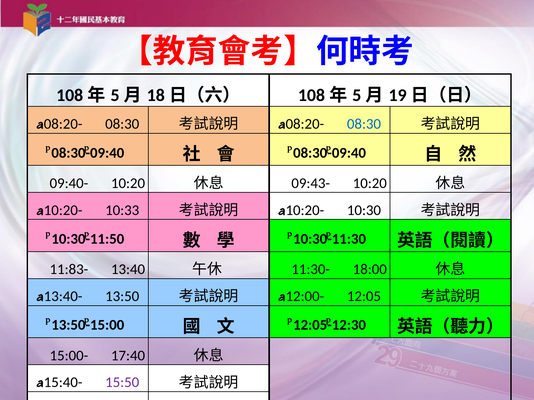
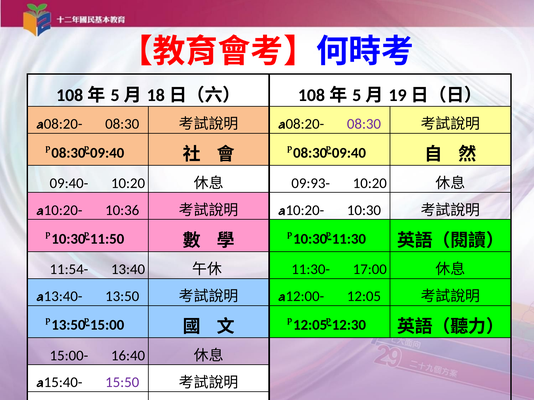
08:30 at (364, 124) colour: blue -> purple
09:43-: 09:43- -> 09:93-
10:33: 10:33 -> 10:36
11:83-: 11:83- -> 11:54-
18:00: 18:00 -> 17:00
17:40: 17:40 -> 16:40
